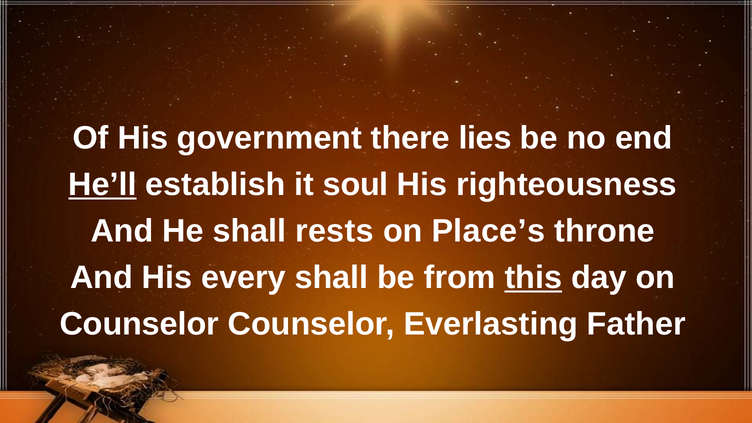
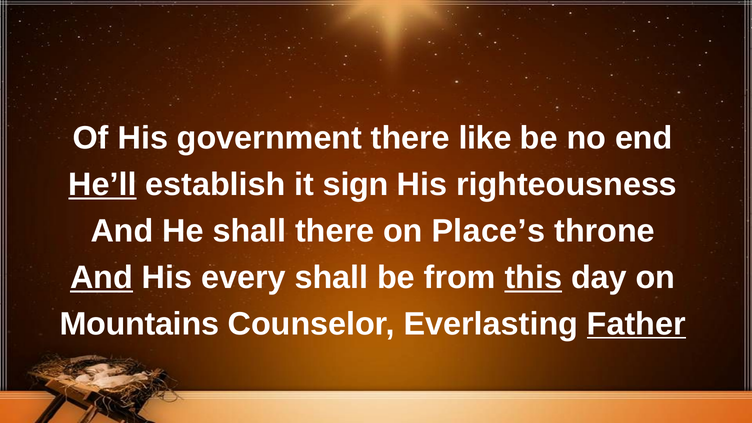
lies: lies -> like
soul: soul -> sign
shall rests: rests -> there
And at (102, 277) underline: none -> present
Counselor at (139, 324): Counselor -> Mountains
Father underline: none -> present
